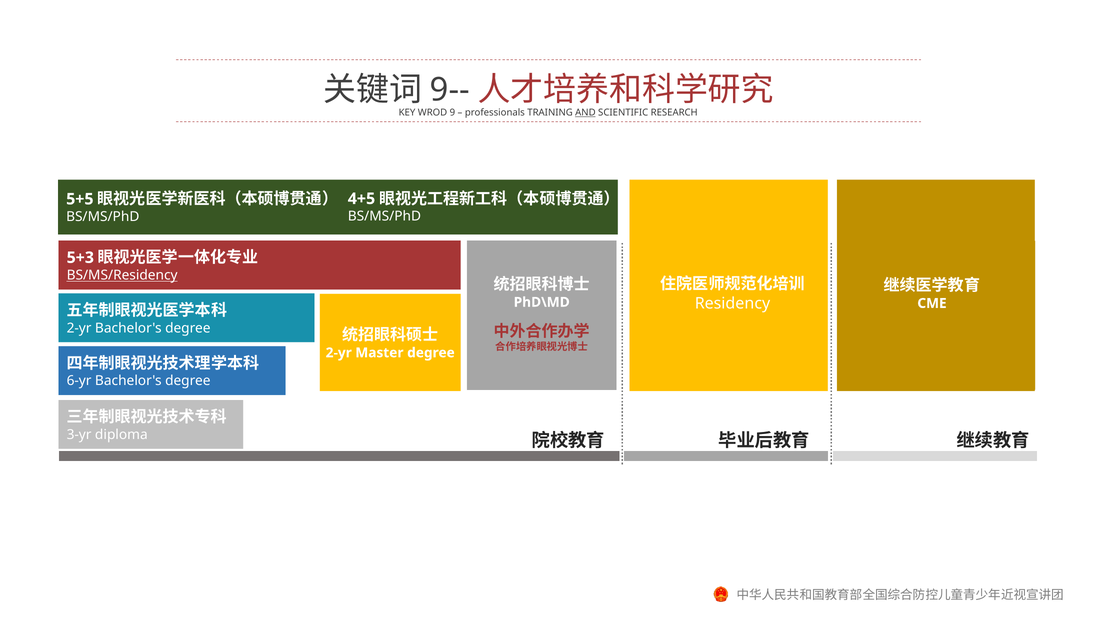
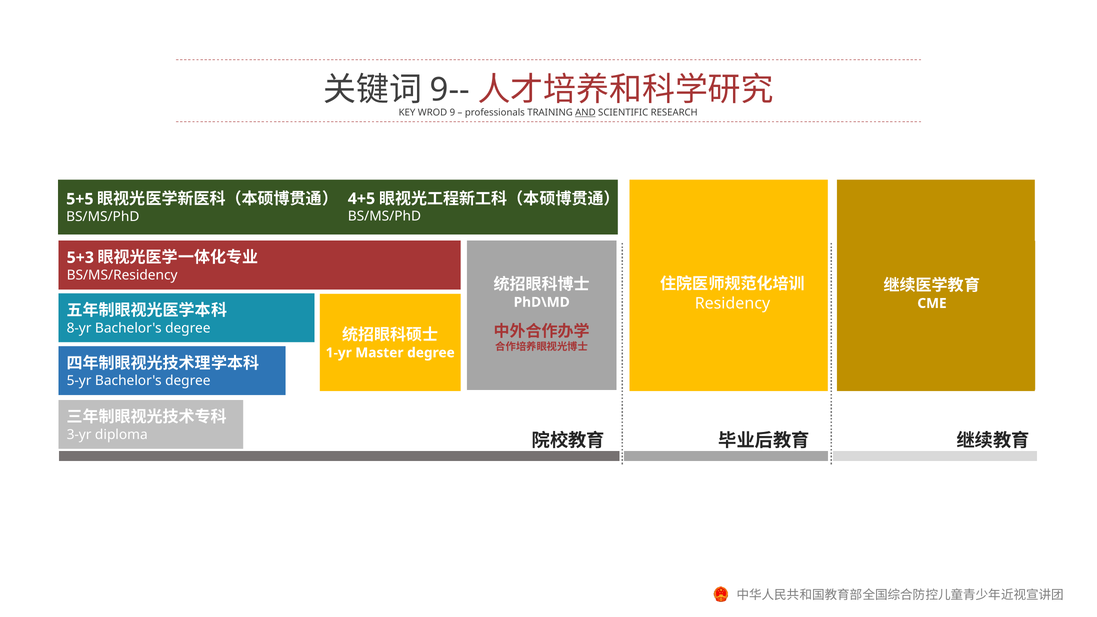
BS/MS/Residency underline: present -> none
2-yr at (79, 328): 2-yr -> 8-yr
2-yr at (339, 353): 2-yr -> 1-yr
6-yr: 6-yr -> 5-yr
